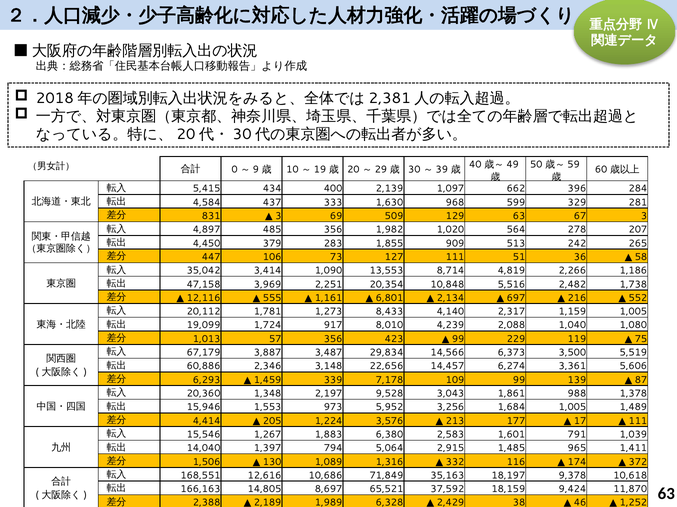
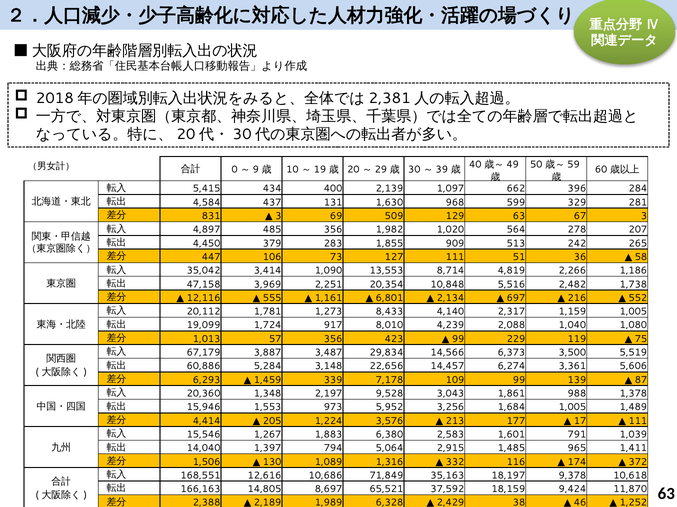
333: 333 -> 131
2,346: 2,346 -> 5,284
